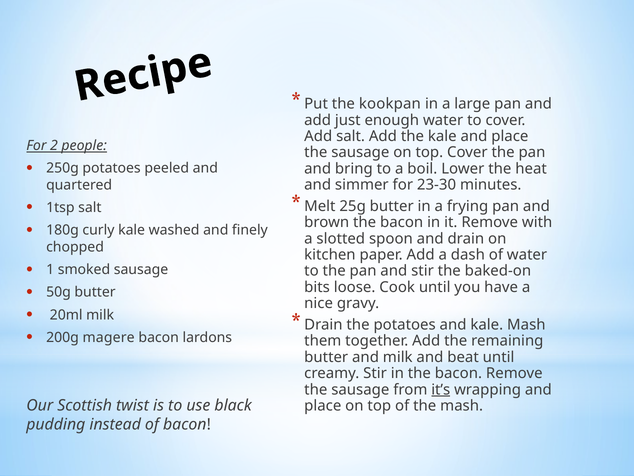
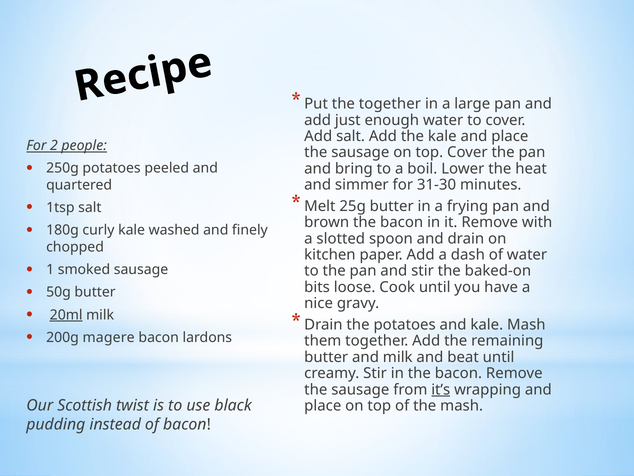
the kookpan: kookpan -> together
23-30: 23-30 -> 31-30
20ml underline: none -> present
